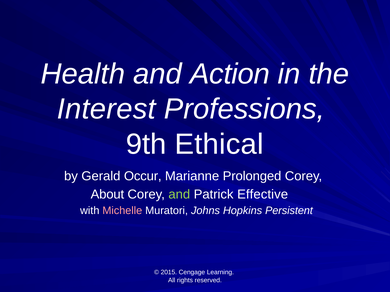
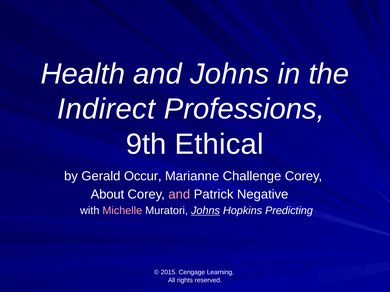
and Action: Action -> Johns
Interest: Interest -> Indirect
Prolonged: Prolonged -> Challenge
and at (179, 195) colour: light green -> pink
Effective: Effective -> Negative
Johns at (206, 211) underline: none -> present
Persistent: Persistent -> Predicting
